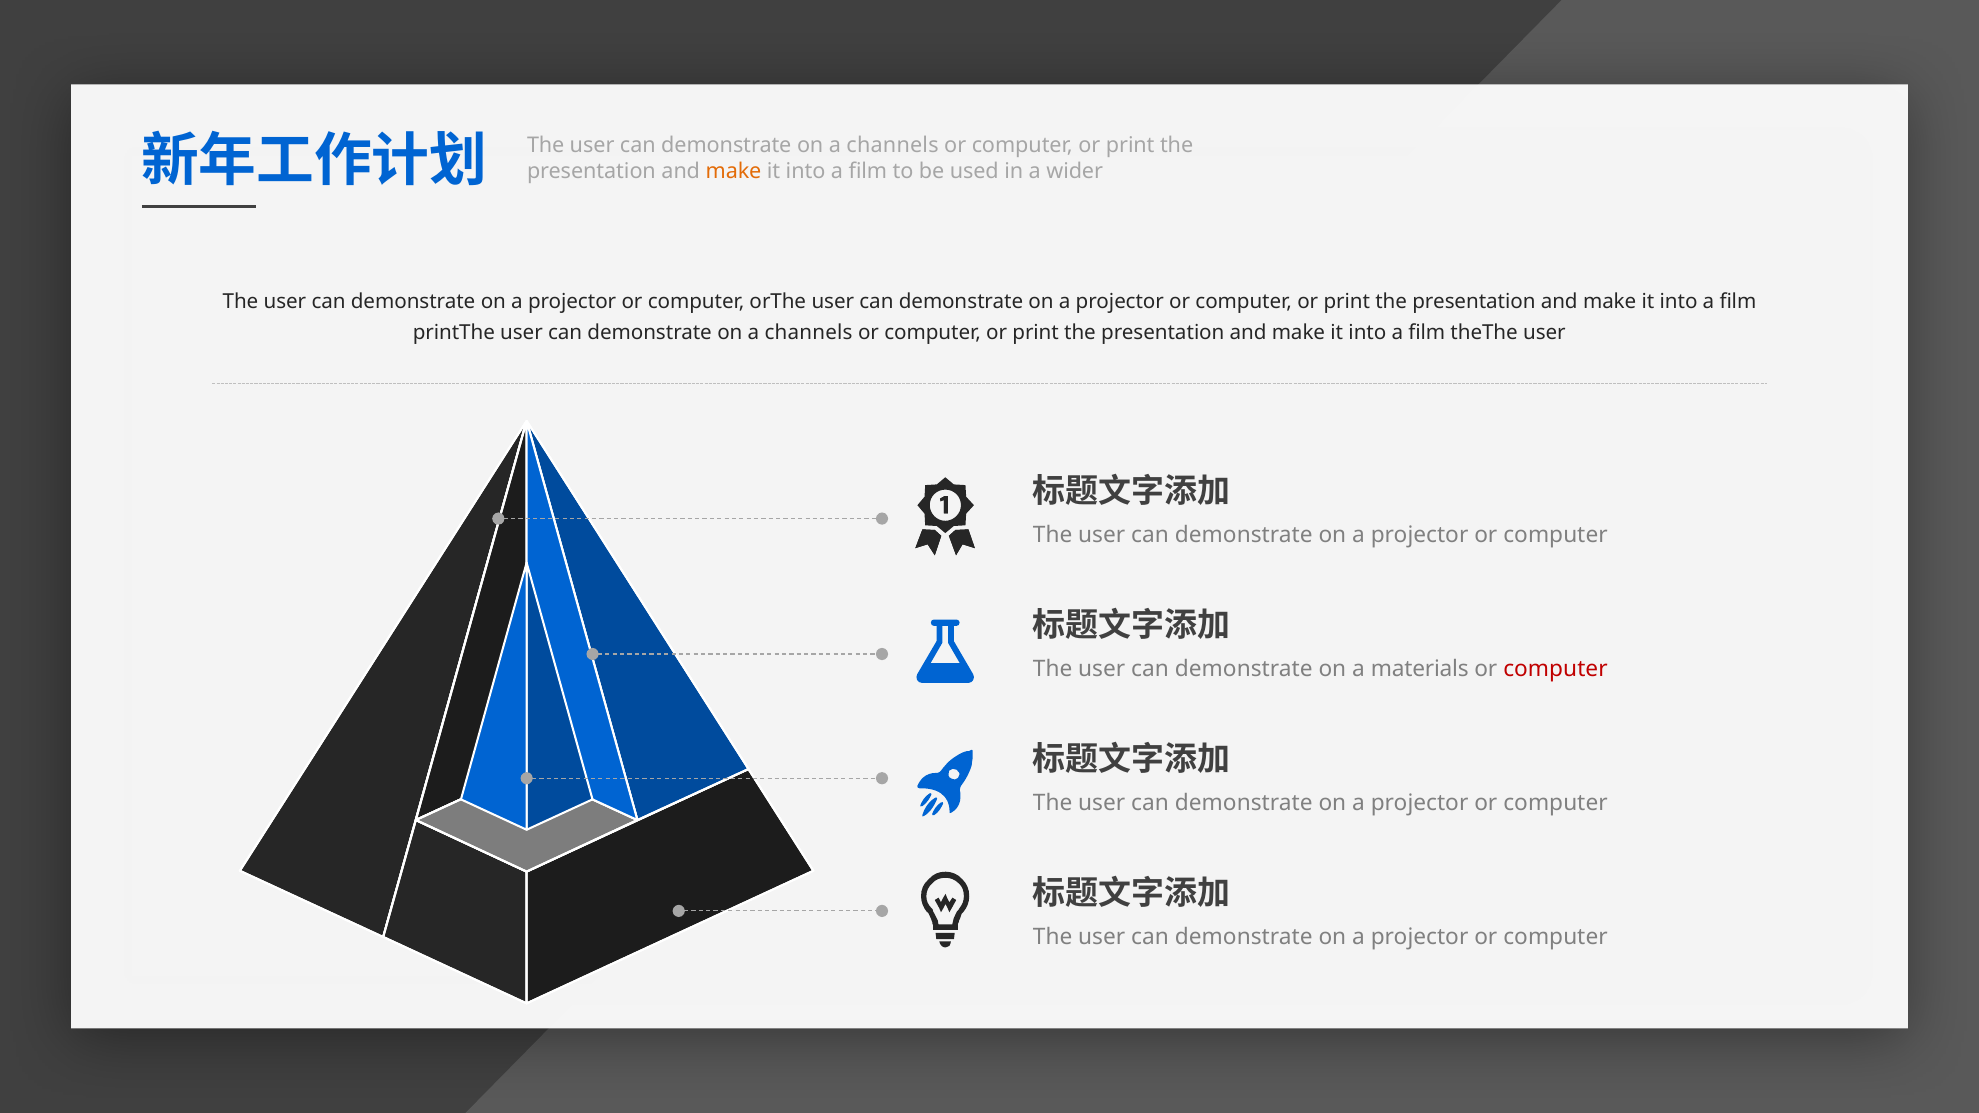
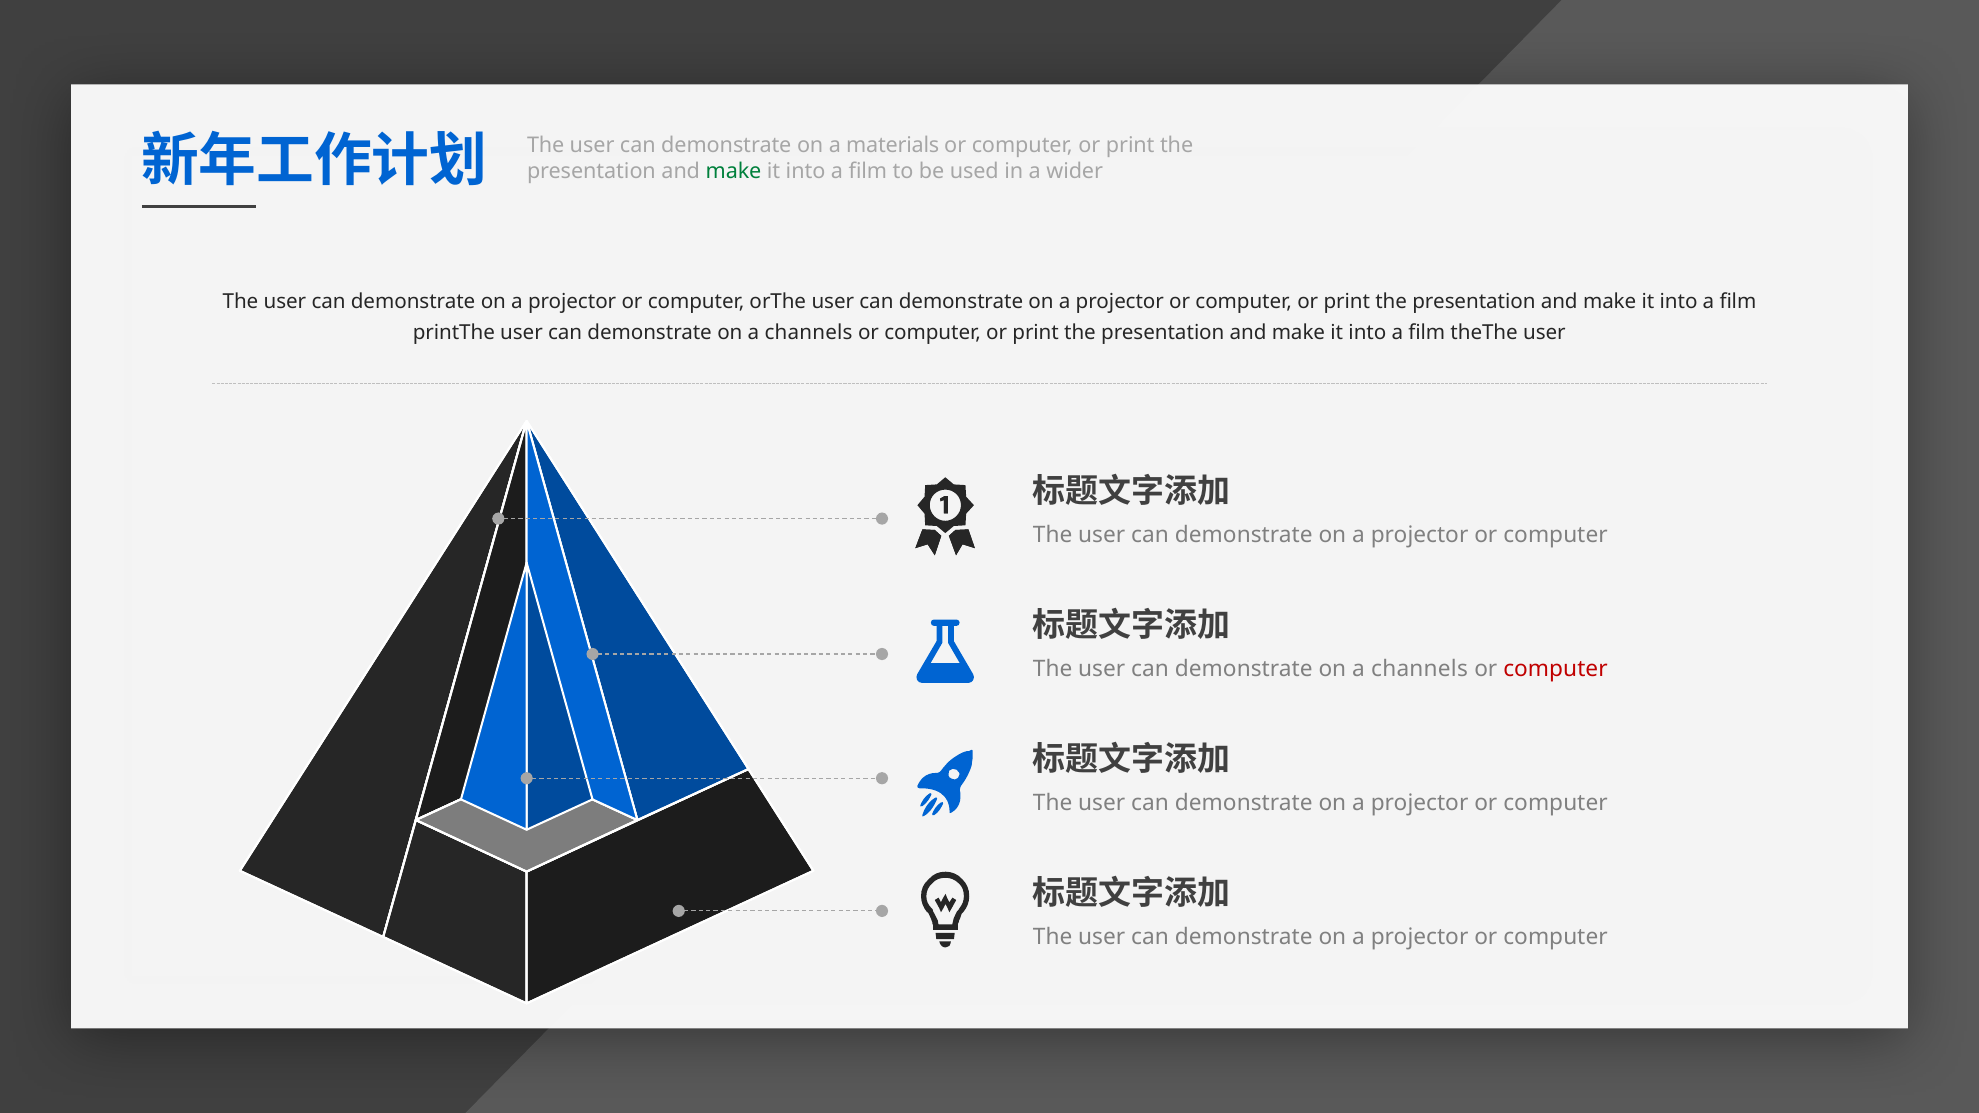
channels at (893, 146): channels -> materials
make at (734, 171) colour: orange -> green
materials at (1420, 670): materials -> channels
